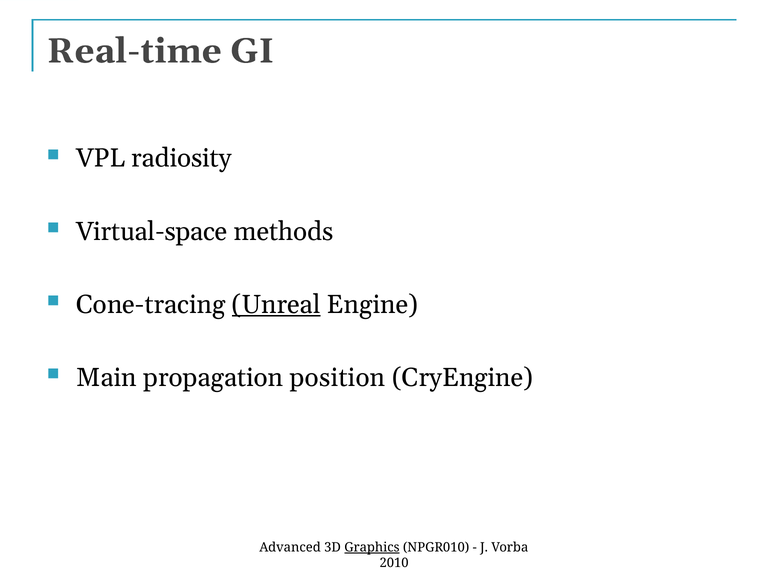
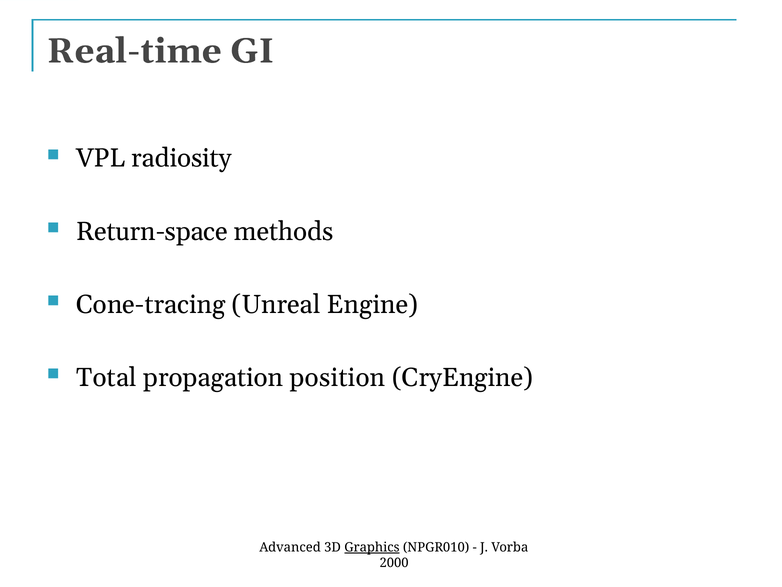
Virtual-space: Virtual-space -> Return-space
Unreal underline: present -> none
Main: Main -> Total
2010: 2010 -> 2000
